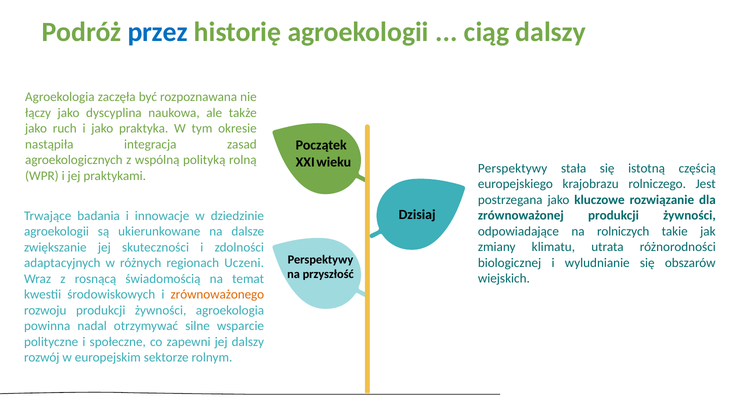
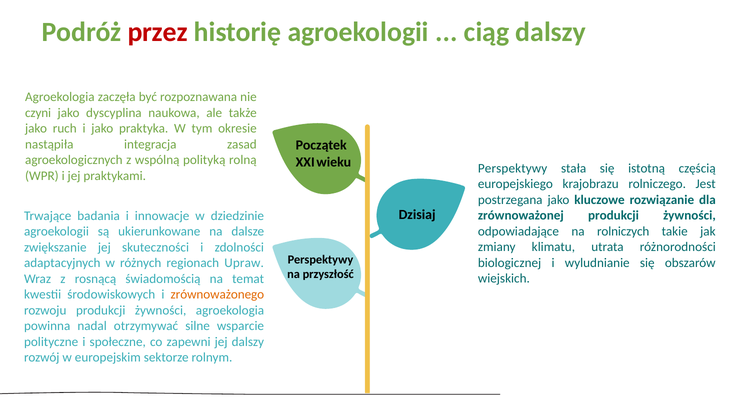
przez colour: blue -> red
łączy: łączy -> czyni
Uczeni: Uczeni -> Upraw
